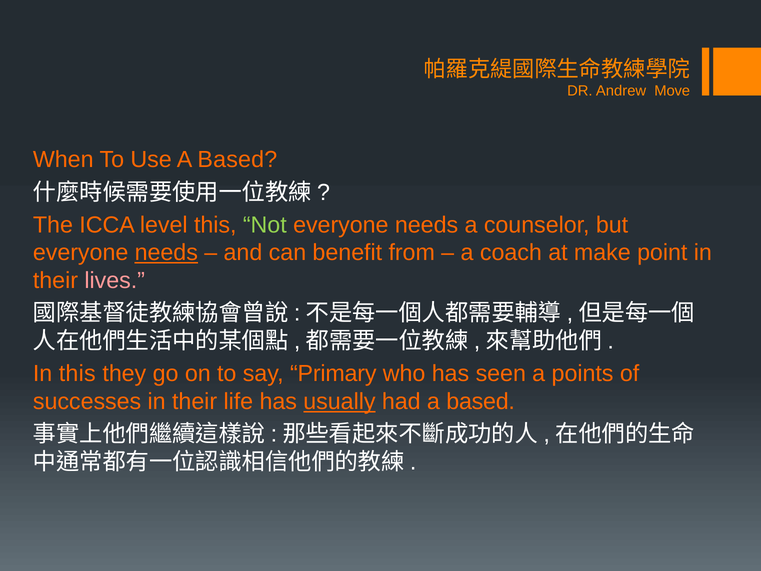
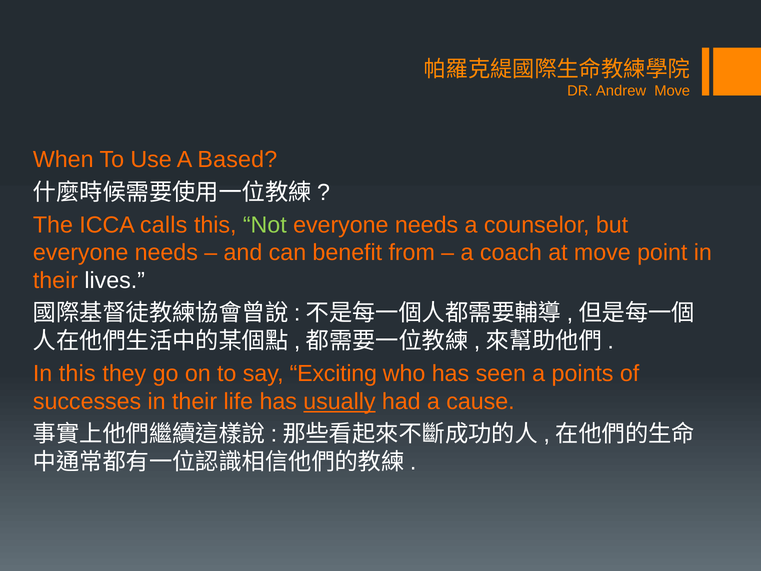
level: level -> calls
needs at (166, 253) underline: present -> none
at make: make -> move
lives colour: pink -> white
Primary: Primary -> Exciting
had a based: based -> cause
